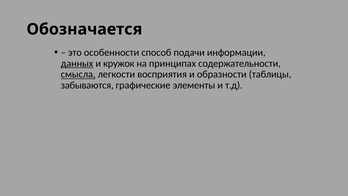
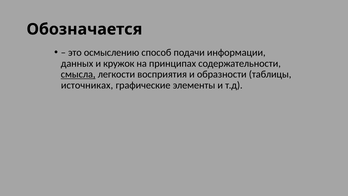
особенности: особенности -> осмыслению
данных underline: present -> none
забываются: забываются -> источниках
